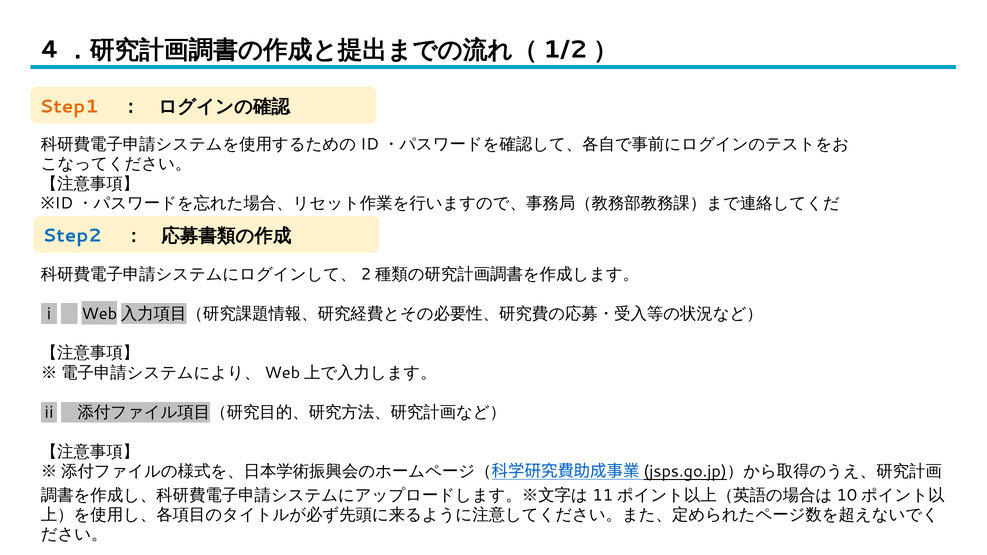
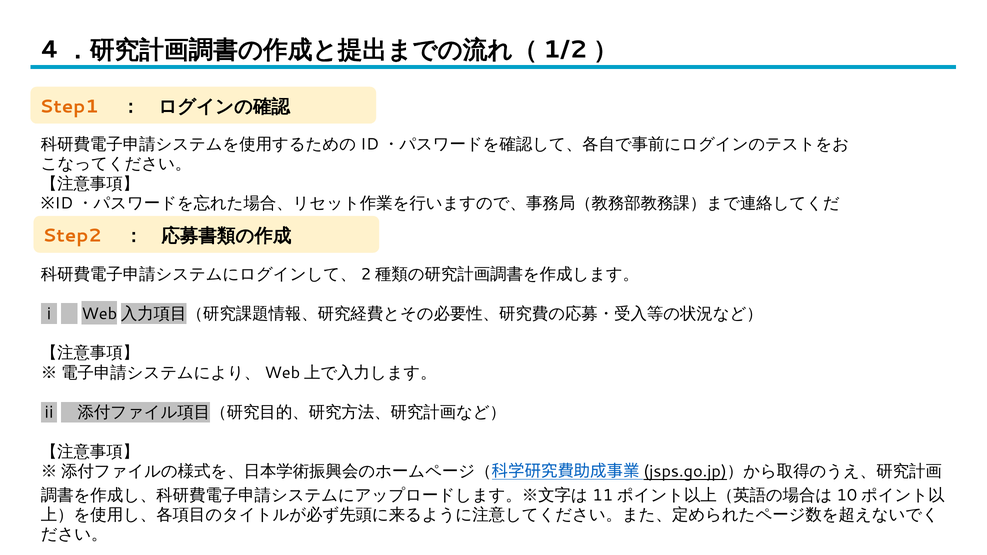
Step2 colour: blue -> orange
